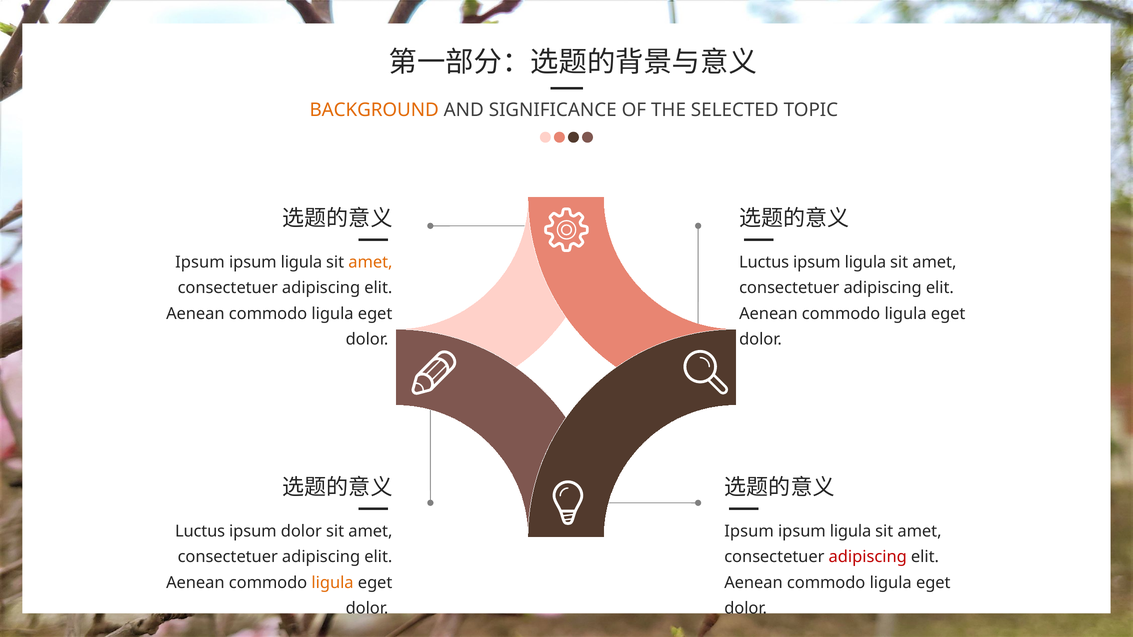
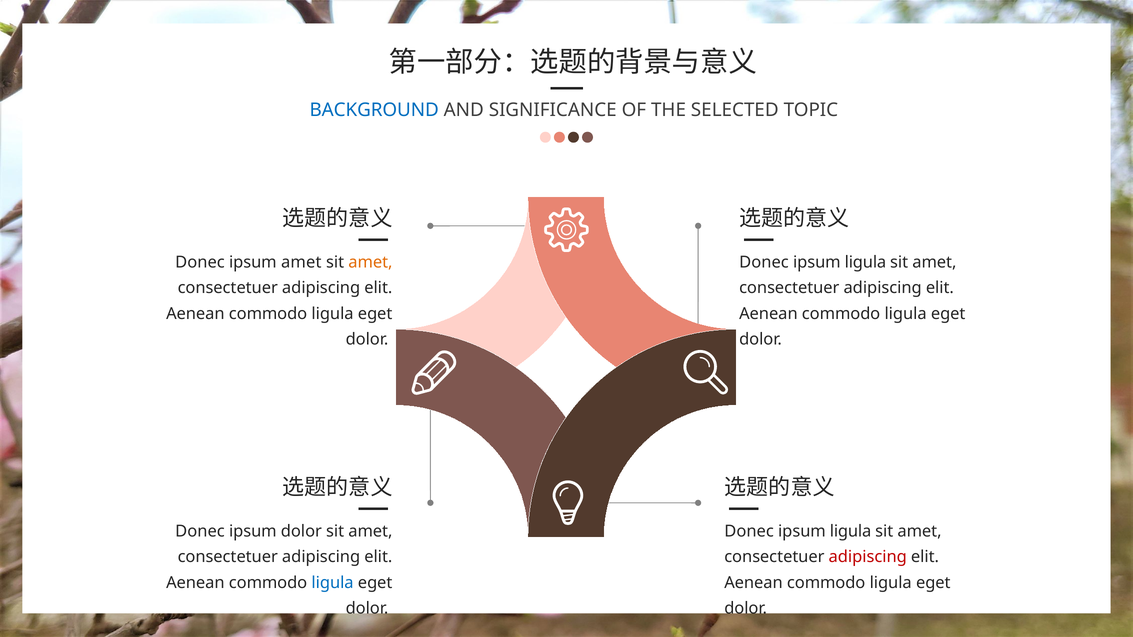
BACKGROUND colour: orange -> blue
Ipsum at (200, 262): Ipsum -> Donec
ligula at (301, 262): ligula -> amet
Luctus at (764, 262): Luctus -> Donec
Luctus at (200, 532): Luctus -> Donec
Ipsum at (749, 532): Ipsum -> Donec
ligula at (333, 583) colour: orange -> blue
